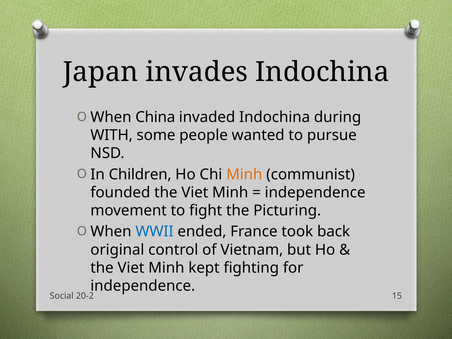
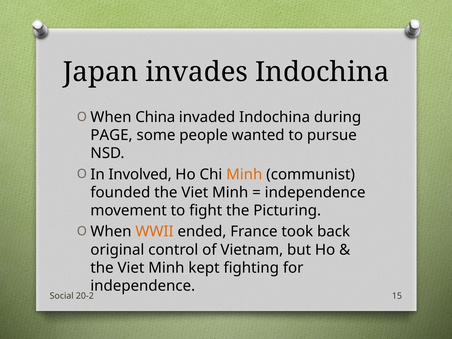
WITH: WITH -> PAGE
Children: Children -> Involved
WWII colour: blue -> orange
